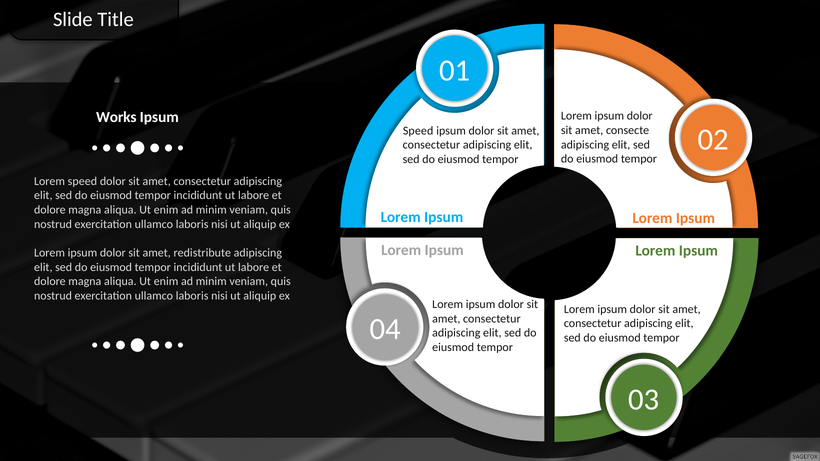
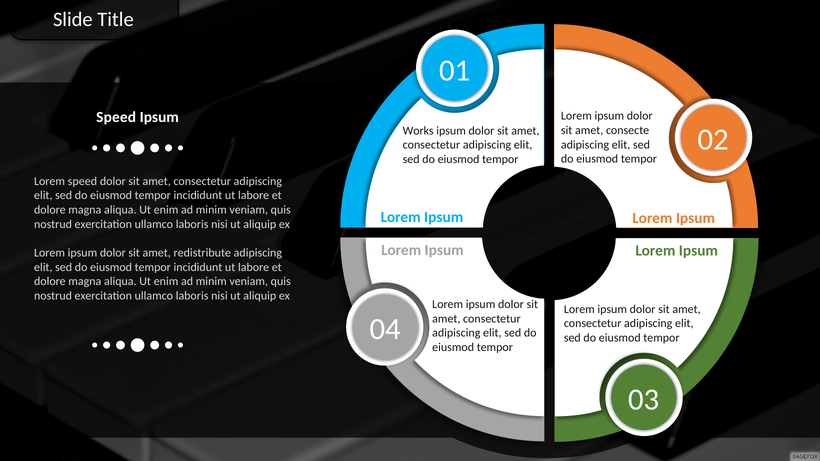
Works at (116, 117): Works -> Speed
Speed at (418, 131): Speed -> Works
